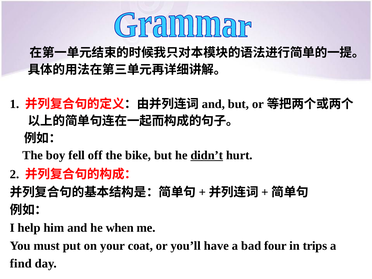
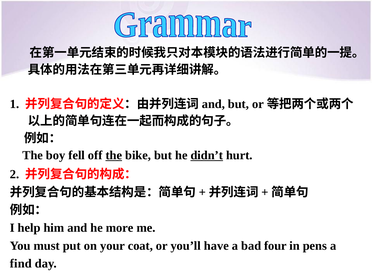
the at (114, 155) underline: none -> present
when: when -> more
trips: trips -> pens
